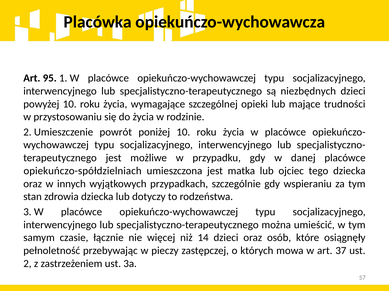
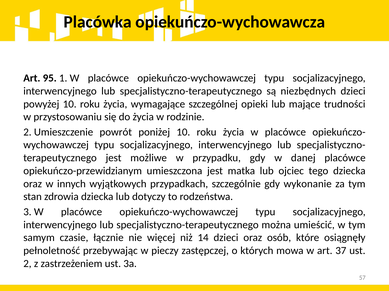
opiekuńczo-spółdzielniach: opiekuńczo-spółdzielniach -> opiekuńczo-przewidzianym
wspieraniu: wspieraniu -> wykonanie
